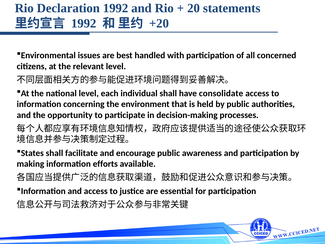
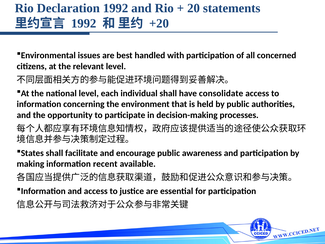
efforts: efforts -> recent
